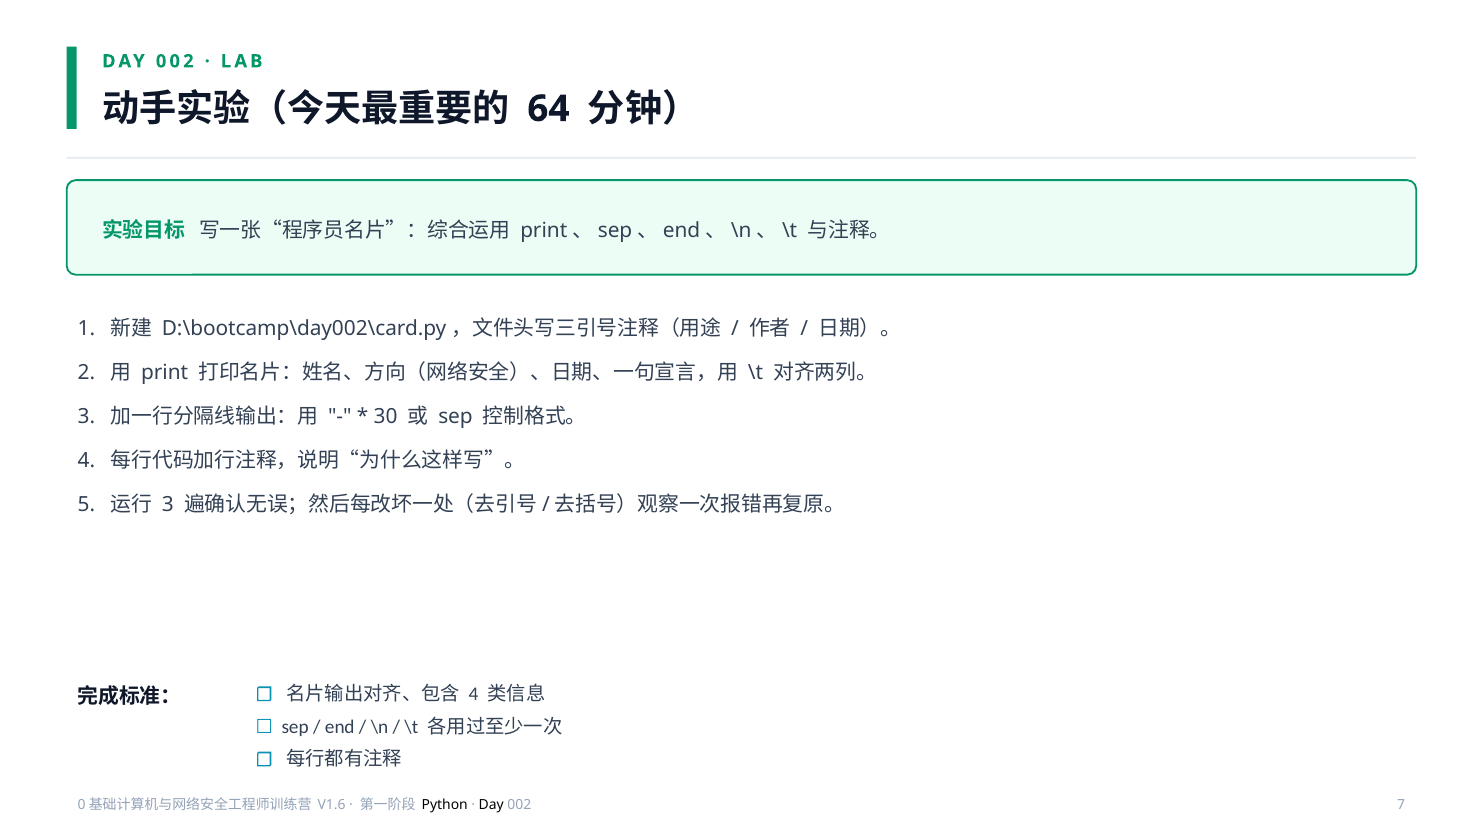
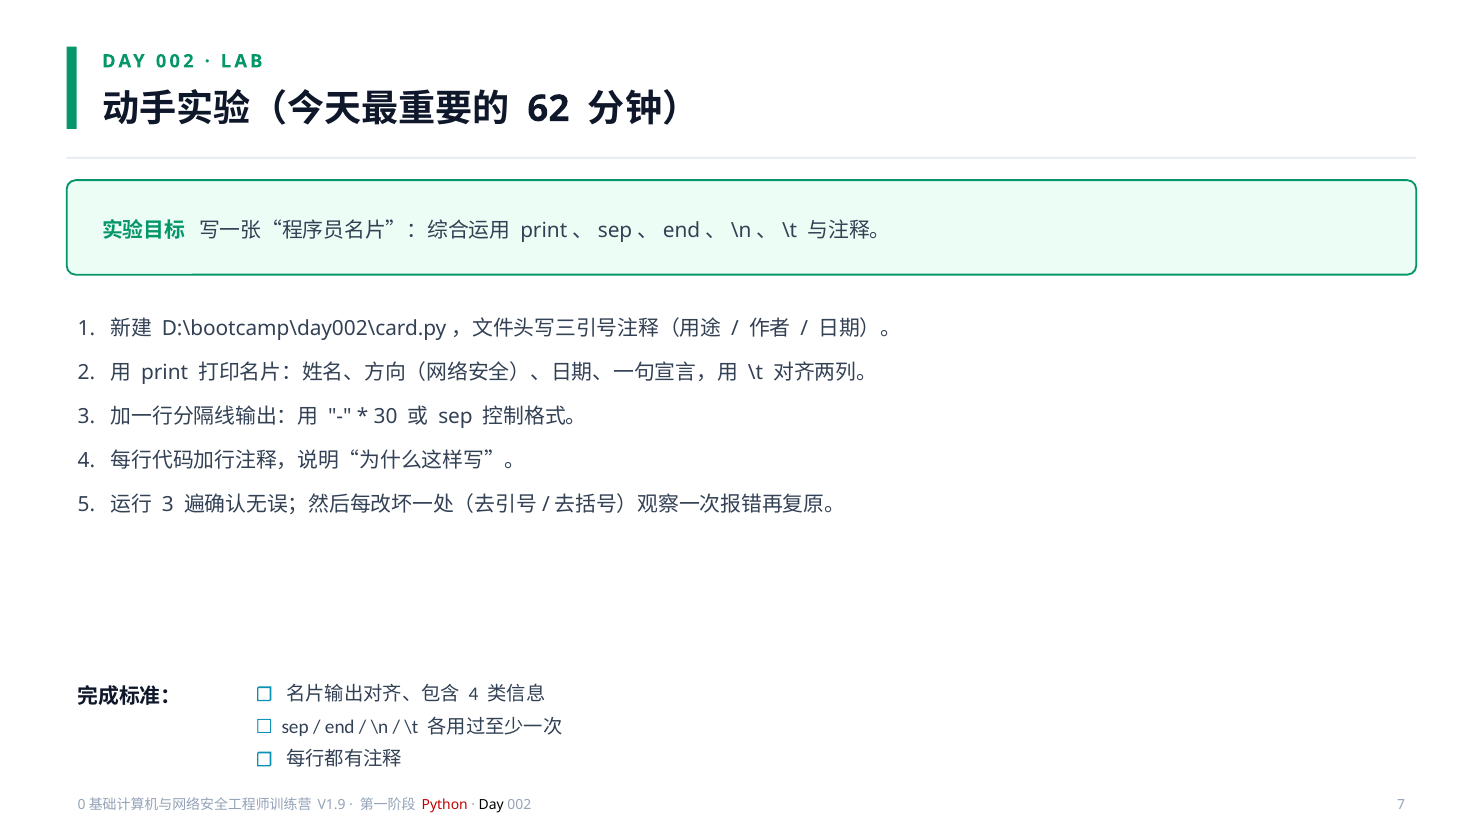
64: 64 -> 62
V1.6: V1.6 -> V1.9
Python colour: black -> red
